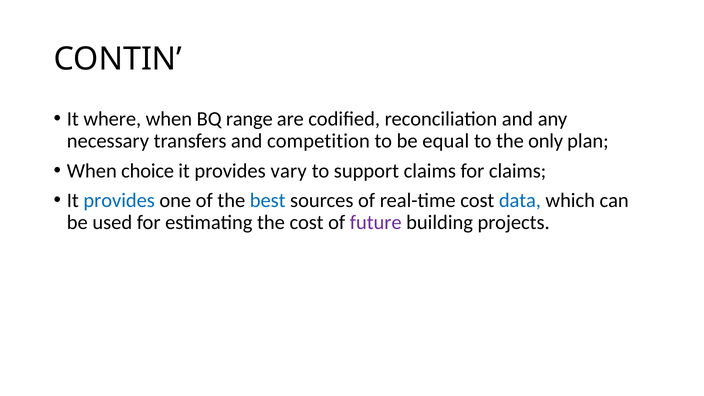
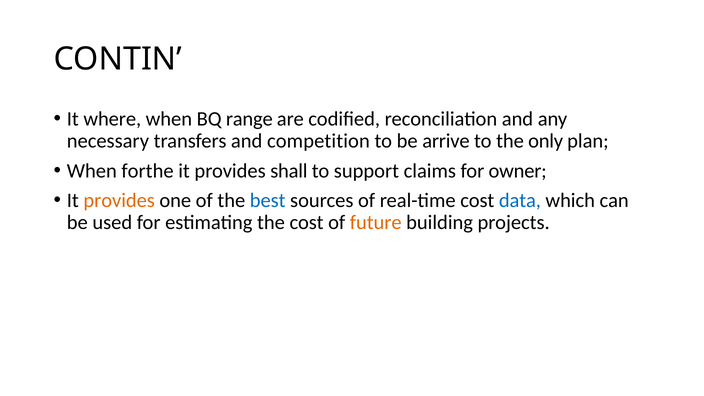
equal: equal -> arrive
choice: choice -> forthe
vary: vary -> shall
for claims: claims -> owner
provides at (119, 200) colour: blue -> orange
future colour: purple -> orange
